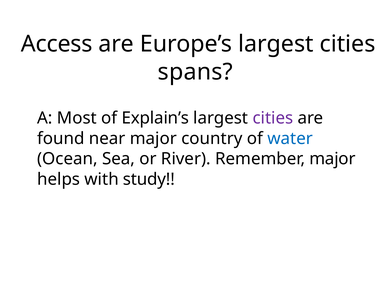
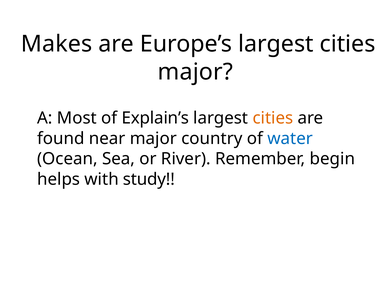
Access: Access -> Makes
spans at (195, 72): spans -> major
cities at (273, 118) colour: purple -> orange
Remember major: major -> begin
